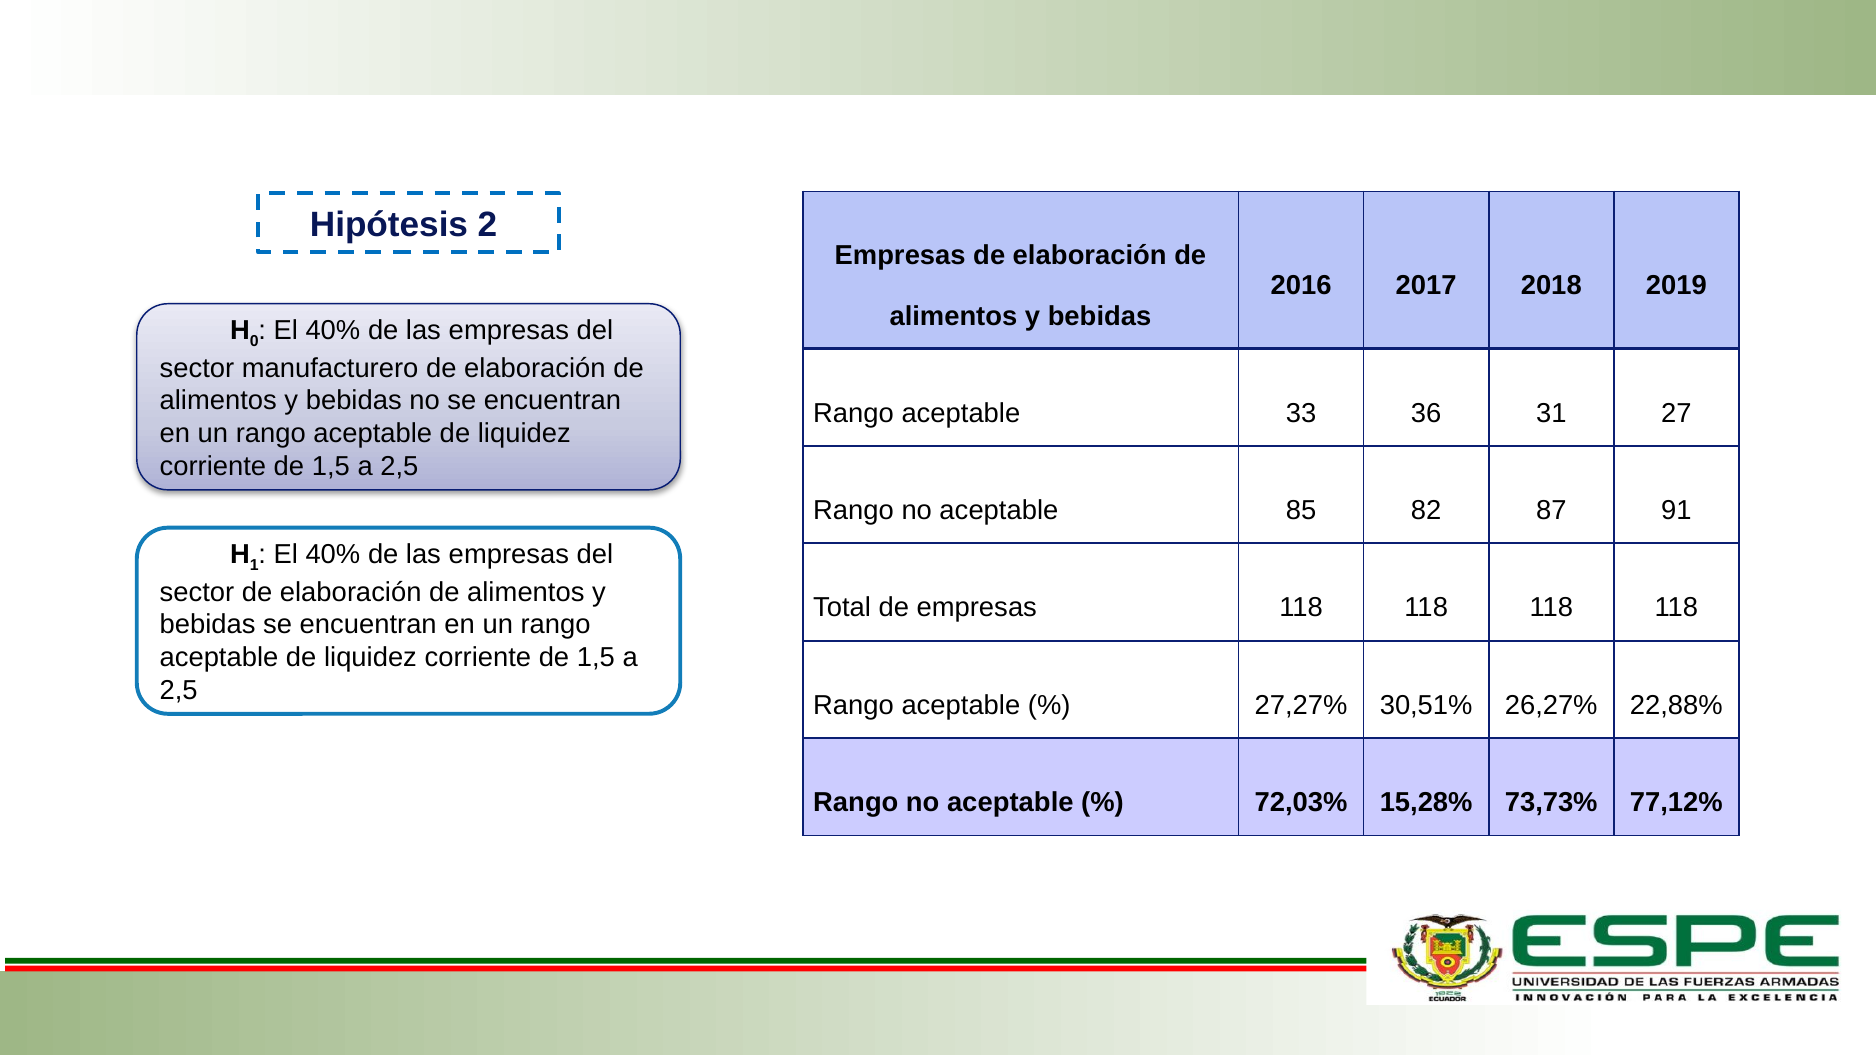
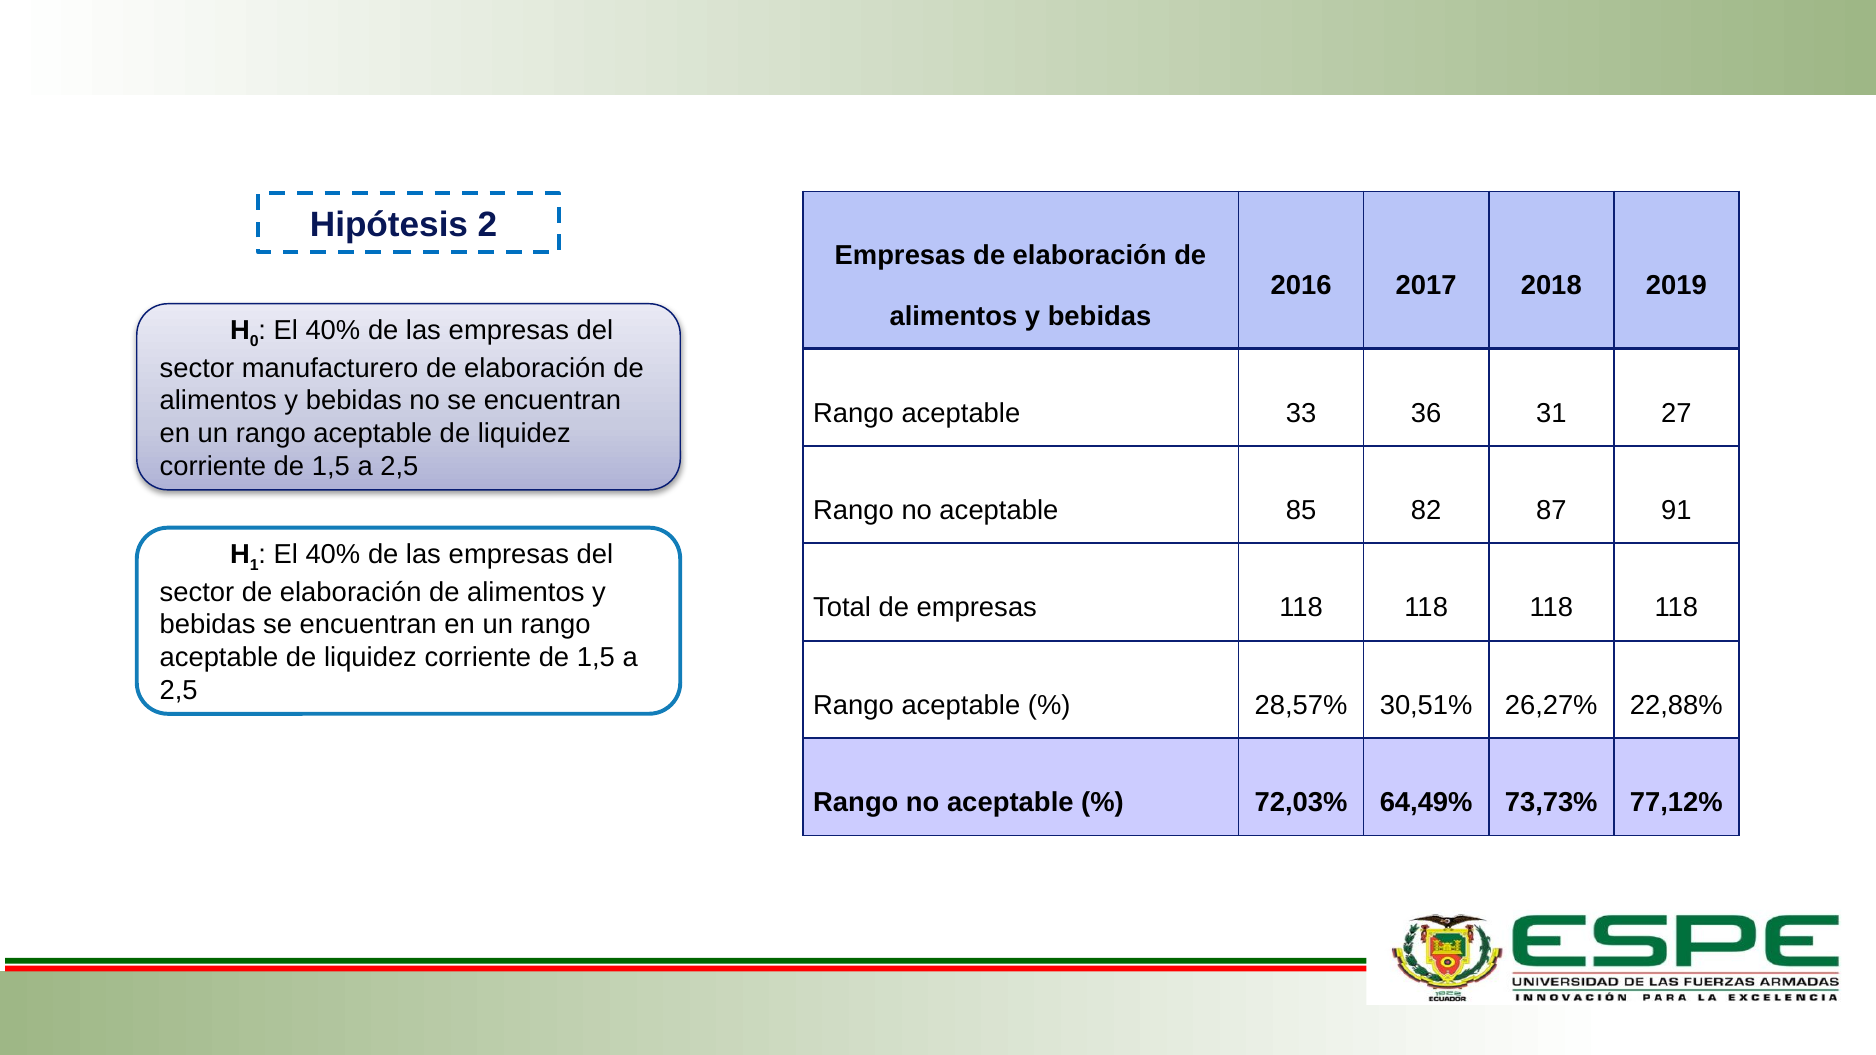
27,27%: 27,27% -> 28,57%
15,28%: 15,28% -> 64,49%
